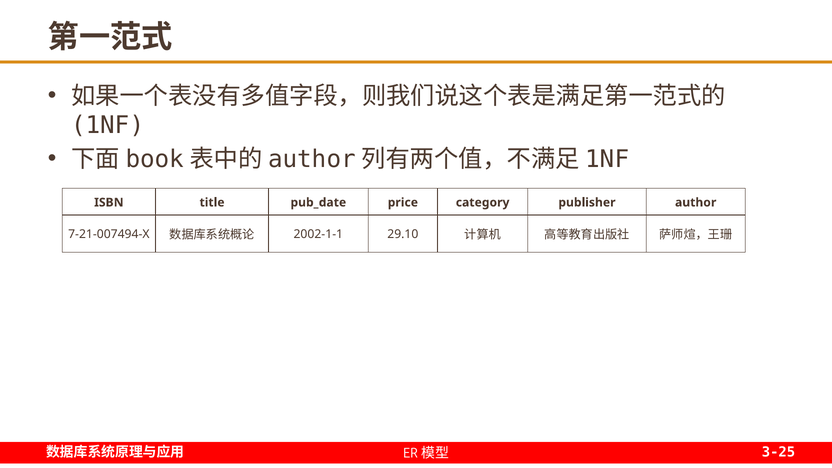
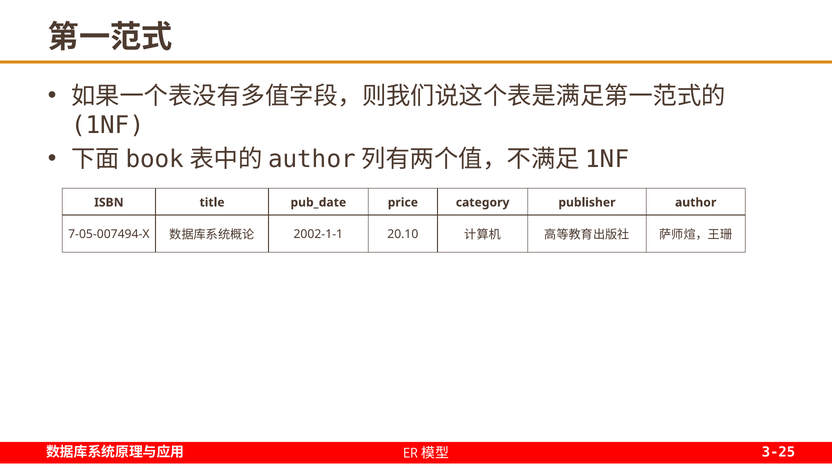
7-21-007494-X: 7-21-007494-X -> 7-05-007494-X
29.10: 29.10 -> 20.10
